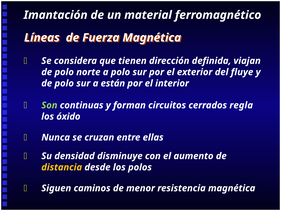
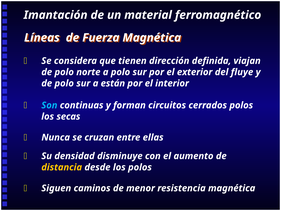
Son colour: light green -> light blue
cerrados regla: regla -> polos
óxido: óxido -> secas
